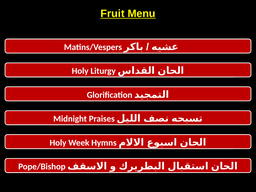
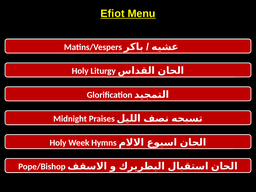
Fruit: Fruit -> Efiot
